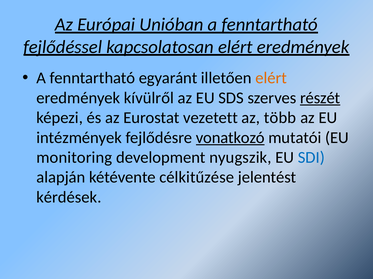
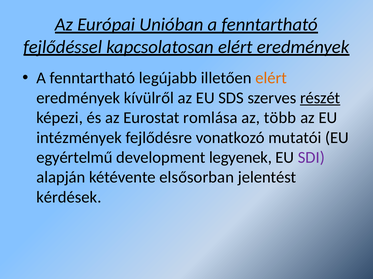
egyaránt: egyaránt -> legújabb
vezetett: vezetett -> romlása
vonatkozó underline: present -> none
monitoring: monitoring -> egyértelmű
nyugszik: nyugszik -> legyenek
SDI colour: blue -> purple
célkitűzése: célkitűzése -> elsősorban
